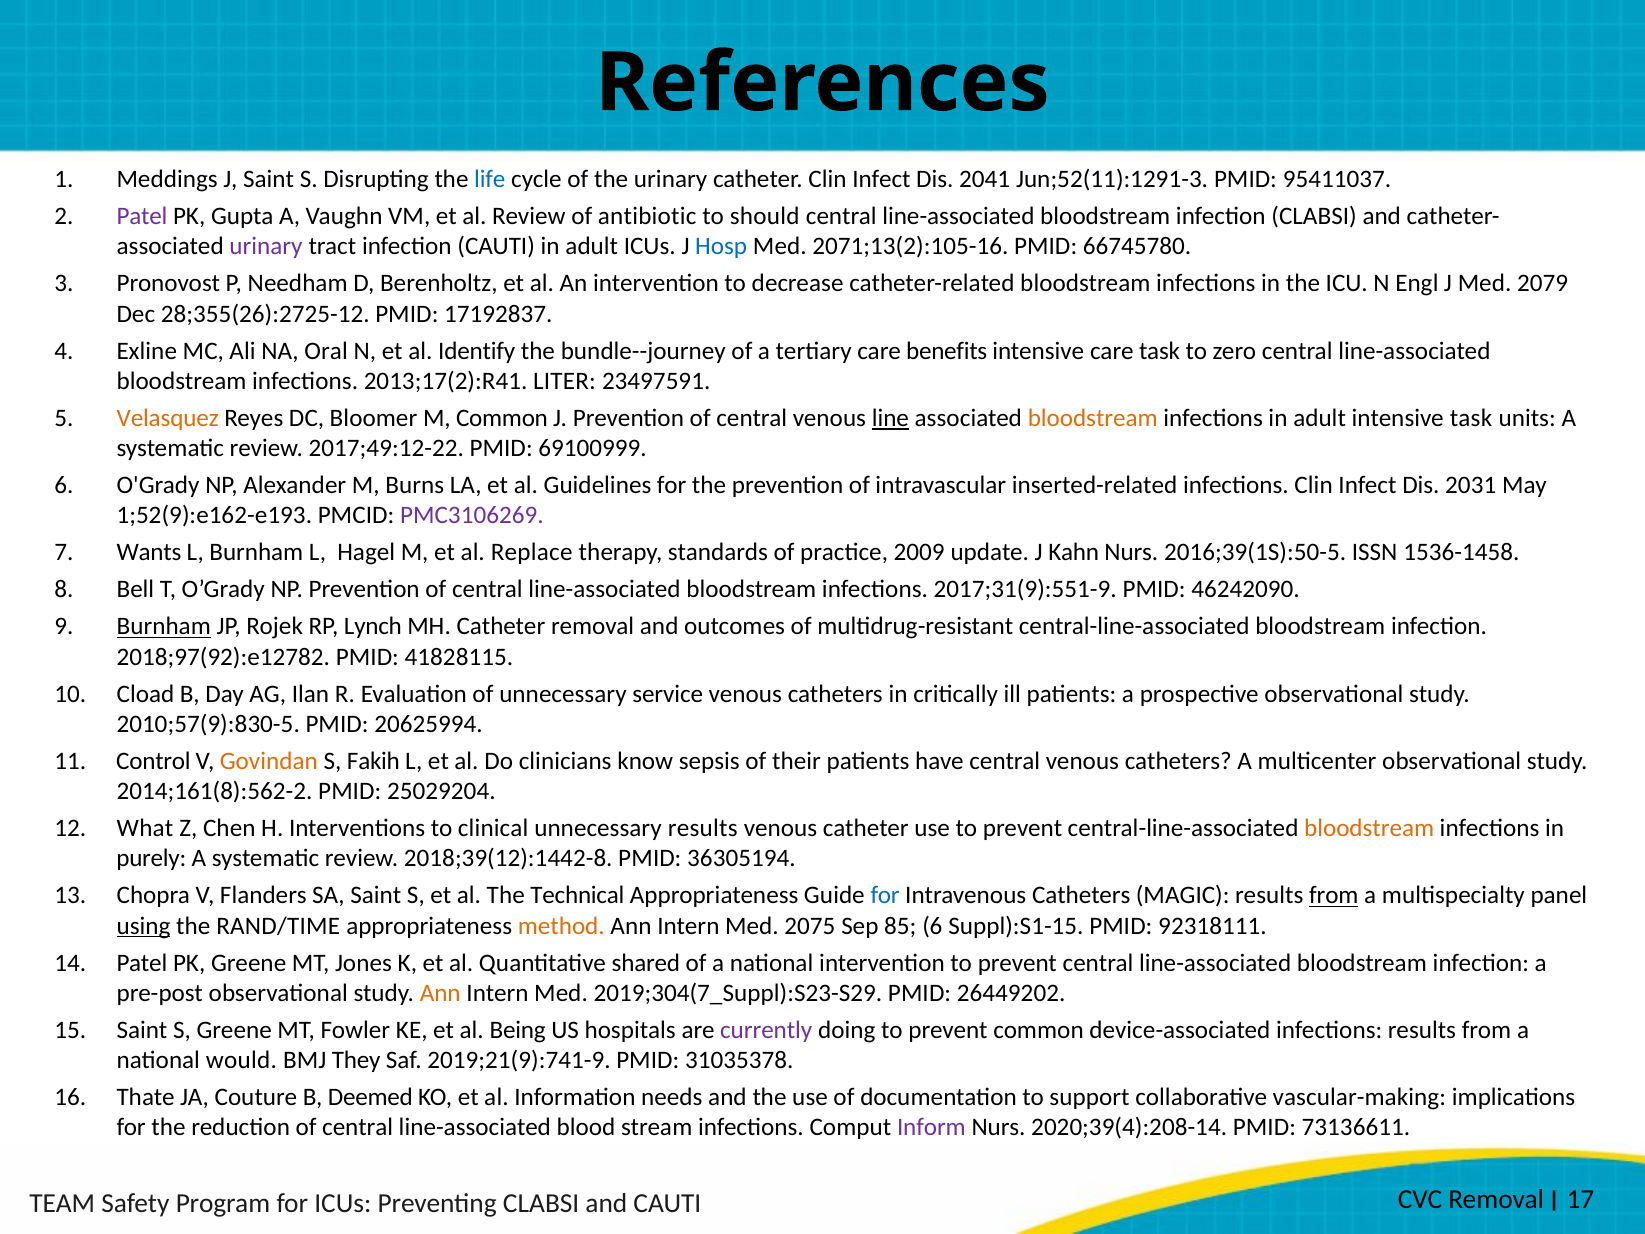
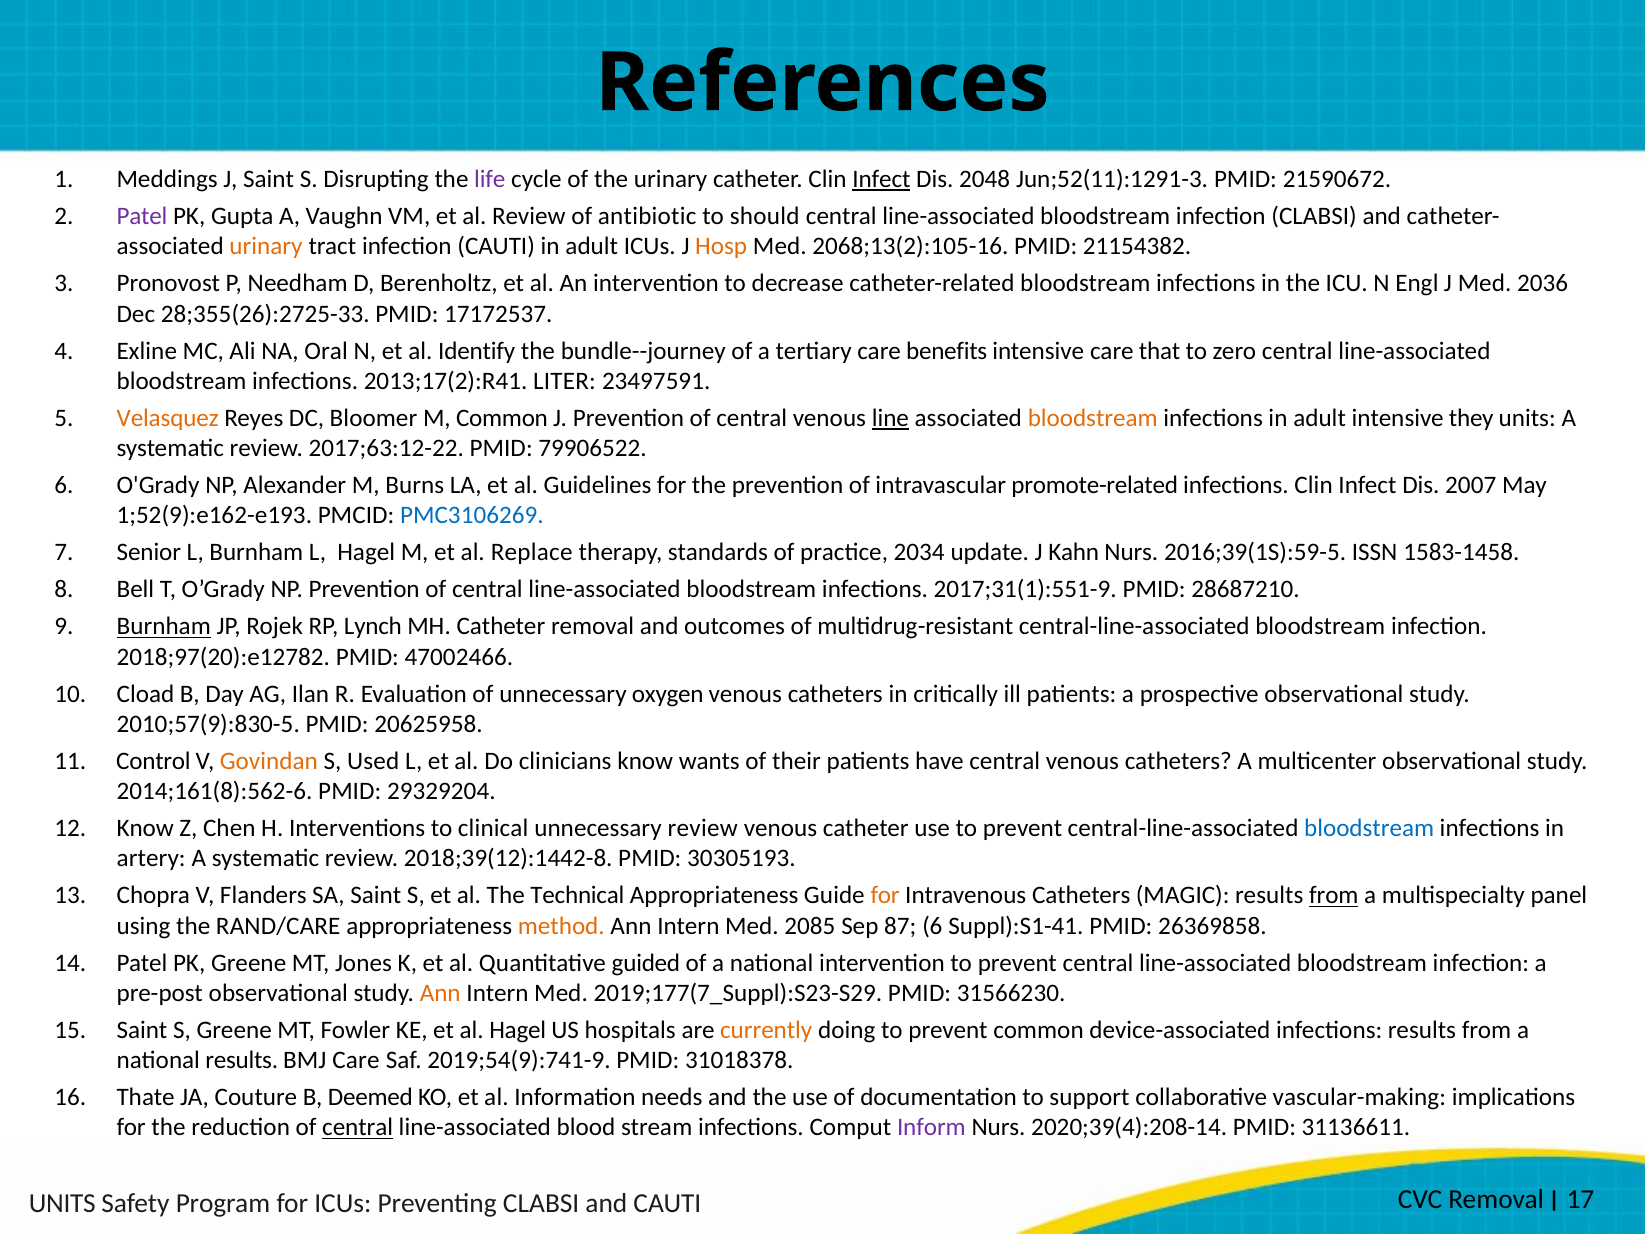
life colour: blue -> purple
Infect at (881, 179) underline: none -> present
2041: 2041 -> 2048
95411037: 95411037 -> 21590672
urinary at (266, 246) colour: purple -> orange
Hosp colour: blue -> orange
2071;13(2):105-16: 2071;13(2):105-16 -> 2068;13(2):105-16
66745780: 66745780 -> 21154382
2079: 2079 -> 2036
28;355(26):2725-12: 28;355(26):2725-12 -> 28;355(26):2725-33
17192837: 17192837 -> 17172537
care task: task -> that
intensive task: task -> they
2017;49:12-22: 2017;49:12-22 -> 2017;63:12-22
69100999: 69100999 -> 79906522
inserted-related: inserted-related -> promote-related
2031: 2031 -> 2007
PMC3106269 colour: purple -> blue
Wants: Wants -> Senior
2009: 2009 -> 2034
2016;39(1S):50-5: 2016;39(1S):50-5 -> 2016;39(1S):59-5
1536-1458: 1536-1458 -> 1583-1458
2017;31(9):551-9: 2017;31(9):551-9 -> 2017;31(1):551-9
46242090: 46242090 -> 28687210
2018;97(92):e12782: 2018;97(92):e12782 -> 2018;97(20):e12782
41828115: 41828115 -> 47002466
service: service -> oxygen
20625994: 20625994 -> 20625958
Fakih: Fakih -> Used
sepsis: sepsis -> wants
2014;161(8):562-2: 2014;161(8):562-2 -> 2014;161(8):562-6
25029204: 25029204 -> 29329204
What at (145, 828): What -> Know
unnecessary results: results -> review
bloodstream at (1369, 828) colour: orange -> blue
purely: purely -> artery
36305194: 36305194 -> 30305193
for at (885, 895) colour: blue -> orange
using underline: present -> none
RAND/TIME: RAND/TIME -> RAND/CARE
2075: 2075 -> 2085
85: 85 -> 87
Suppl):S1-15: Suppl):S1-15 -> Suppl):S1-41
92318111: 92318111 -> 26369858
shared: shared -> guided
2019;304(7_Suppl):S23-S29: 2019;304(7_Suppl):S23-S29 -> 2019;177(7_Suppl):S23-S29
26449202: 26449202 -> 31566230
al Being: Being -> Hagel
currently colour: purple -> orange
national would: would -> results
BMJ They: They -> Care
2019;21(9):741-9: 2019;21(9):741-9 -> 2019;54(9):741-9
31035378: 31035378 -> 31018378
central at (358, 1127) underline: none -> present
73136611: 73136611 -> 31136611
TEAM at (62, 1203): TEAM -> UNITS
